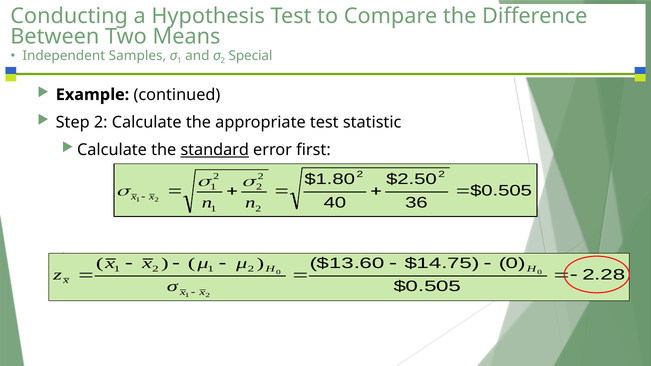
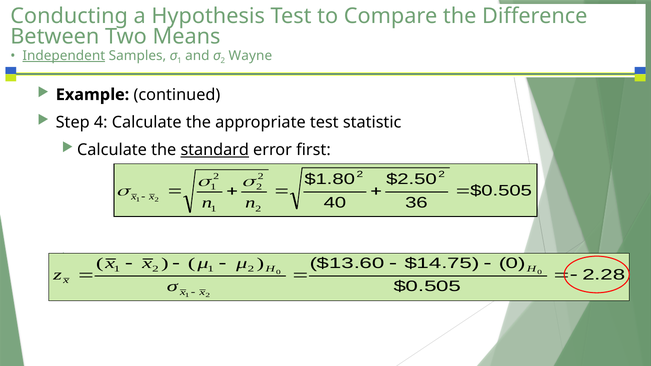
Independent underline: none -> present
Special: Special -> Wayne
Step 2: 2 -> 4
